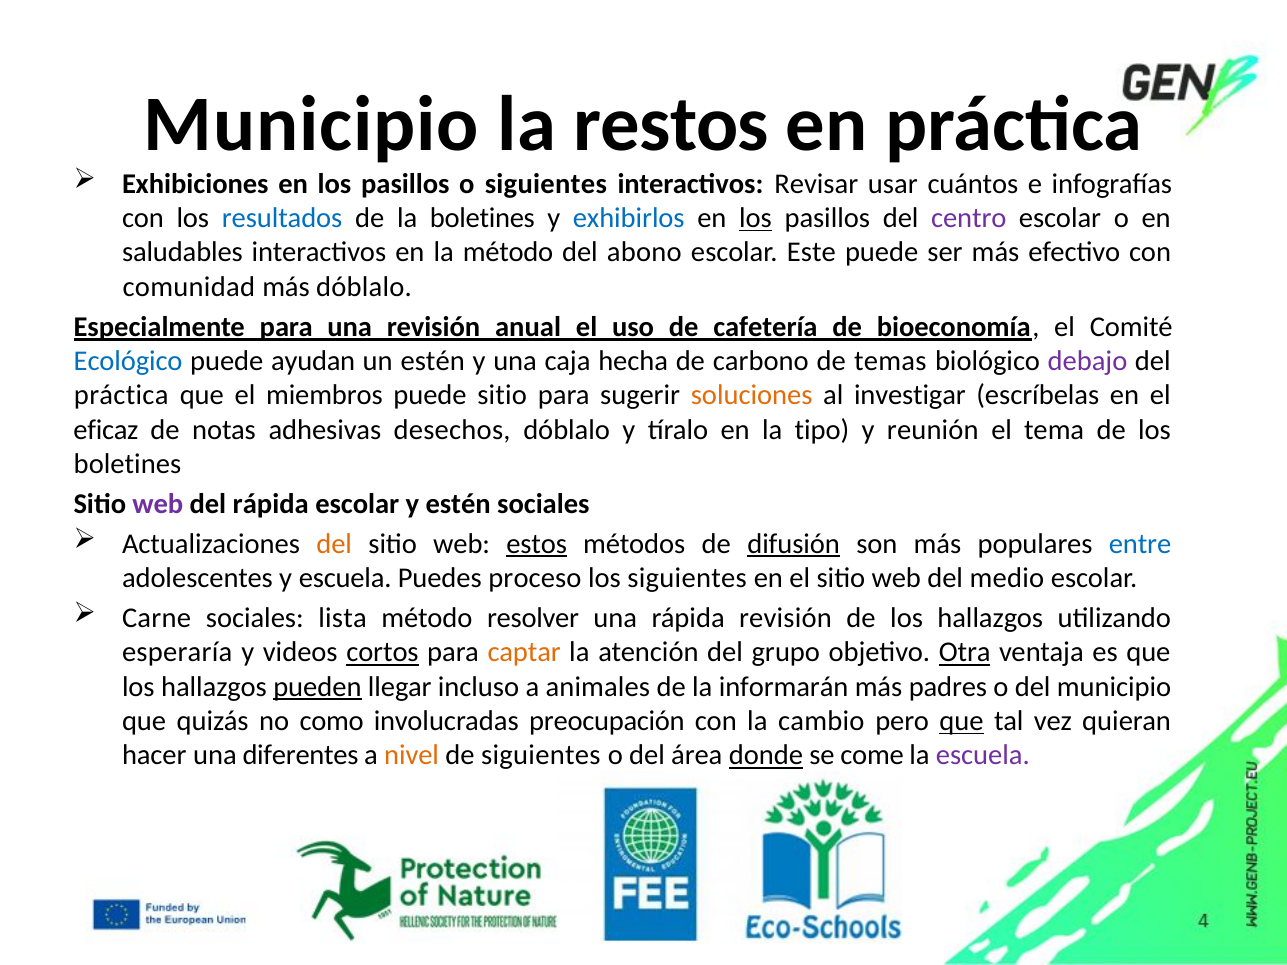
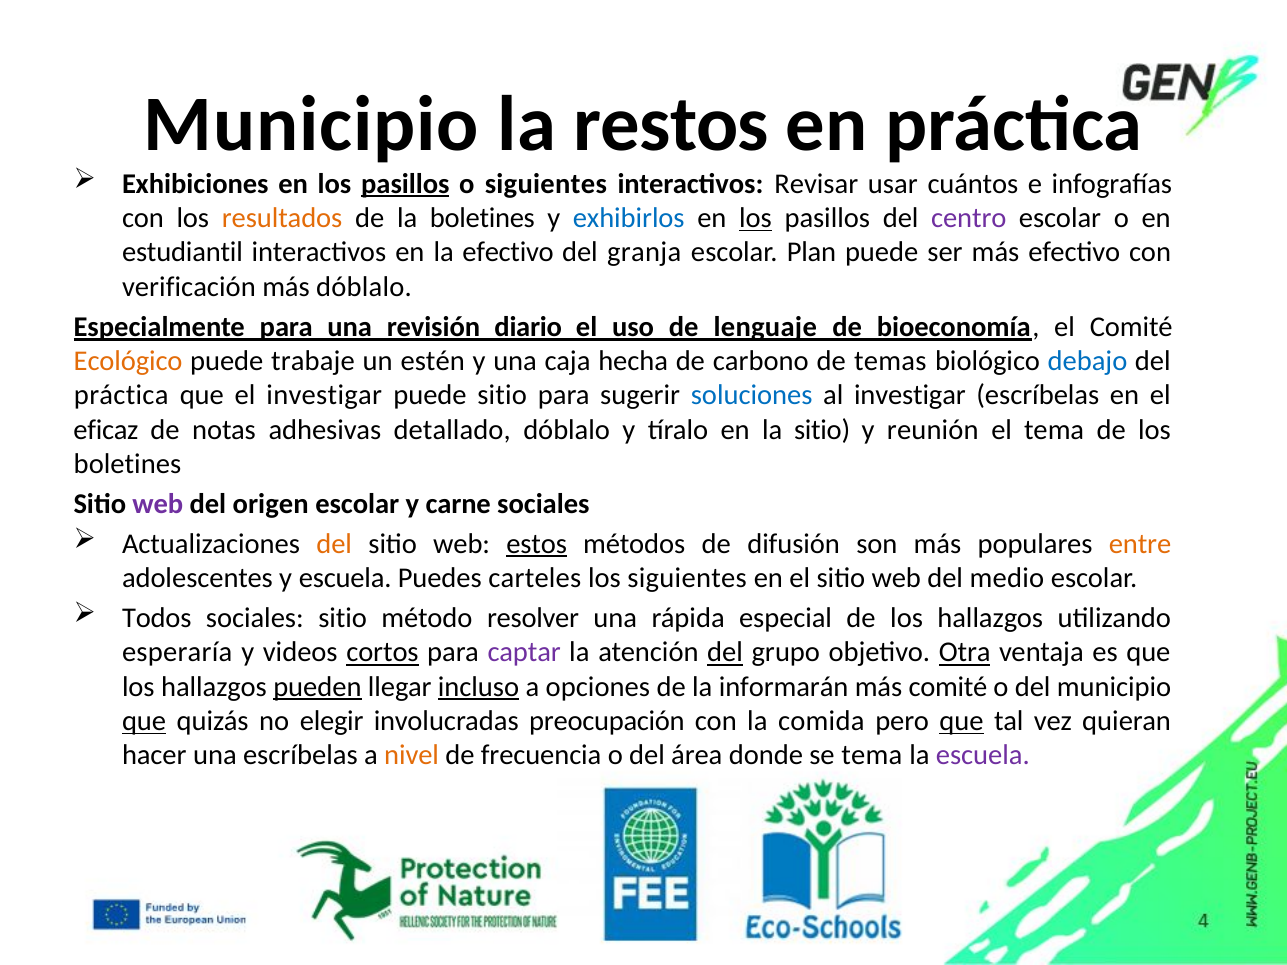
pasillos at (405, 184) underline: none -> present
resultados colour: blue -> orange
saludables: saludables -> estudiantil
la método: método -> efectivo
abono: abono -> granja
Este: Este -> Plan
comunidad: comunidad -> verificación
anual: anual -> diario
cafetería: cafetería -> lenguaje
Ecológico colour: blue -> orange
ayudan: ayudan -> trabaje
debajo colour: purple -> blue
el miembros: miembros -> investigar
soluciones colour: orange -> blue
desechos: desechos -> detallado
la tipo: tipo -> sitio
del rápida: rápida -> origen
y estén: estén -> carne
difusión underline: present -> none
entre colour: blue -> orange
proceso: proceso -> carteles
Carne: Carne -> Todos
sociales lista: lista -> sitio
rápida revisión: revisión -> especial
captar colour: orange -> purple
del at (725, 653) underline: none -> present
incluso underline: none -> present
animales: animales -> opciones
más padres: padres -> comité
que at (144, 721) underline: none -> present
como: como -> elegir
cambio: cambio -> comida
una diferentes: diferentes -> escríbelas
de siguientes: siguientes -> frecuencia
donde underline: present -> none
se come: come -> tema
